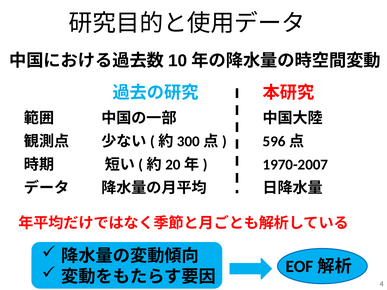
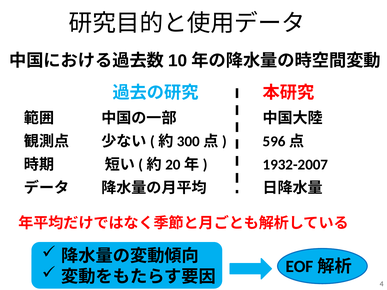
1970-2007: 1970-2007 -> 1932-2007
